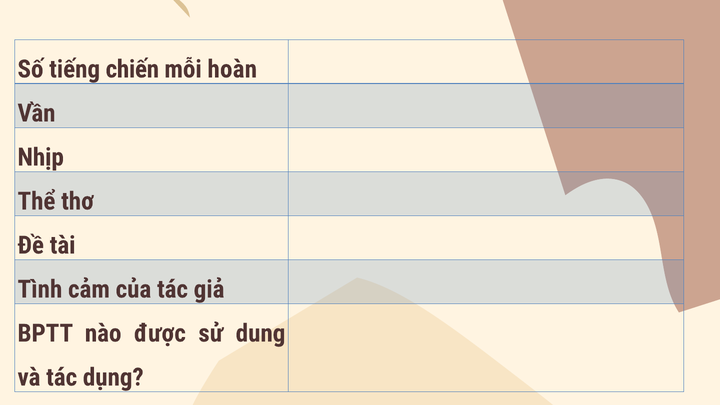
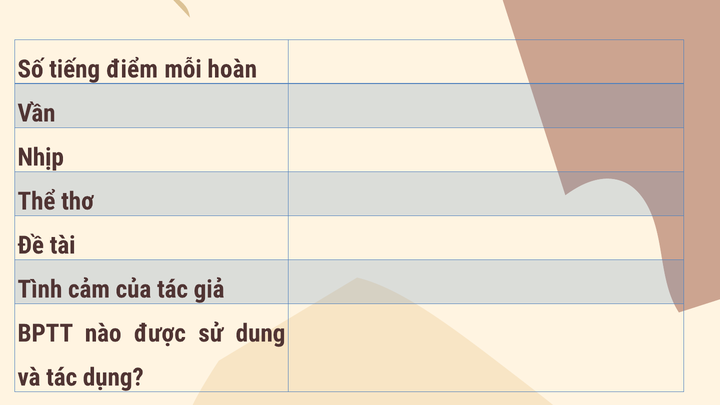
chiến: chiến -> điểm
